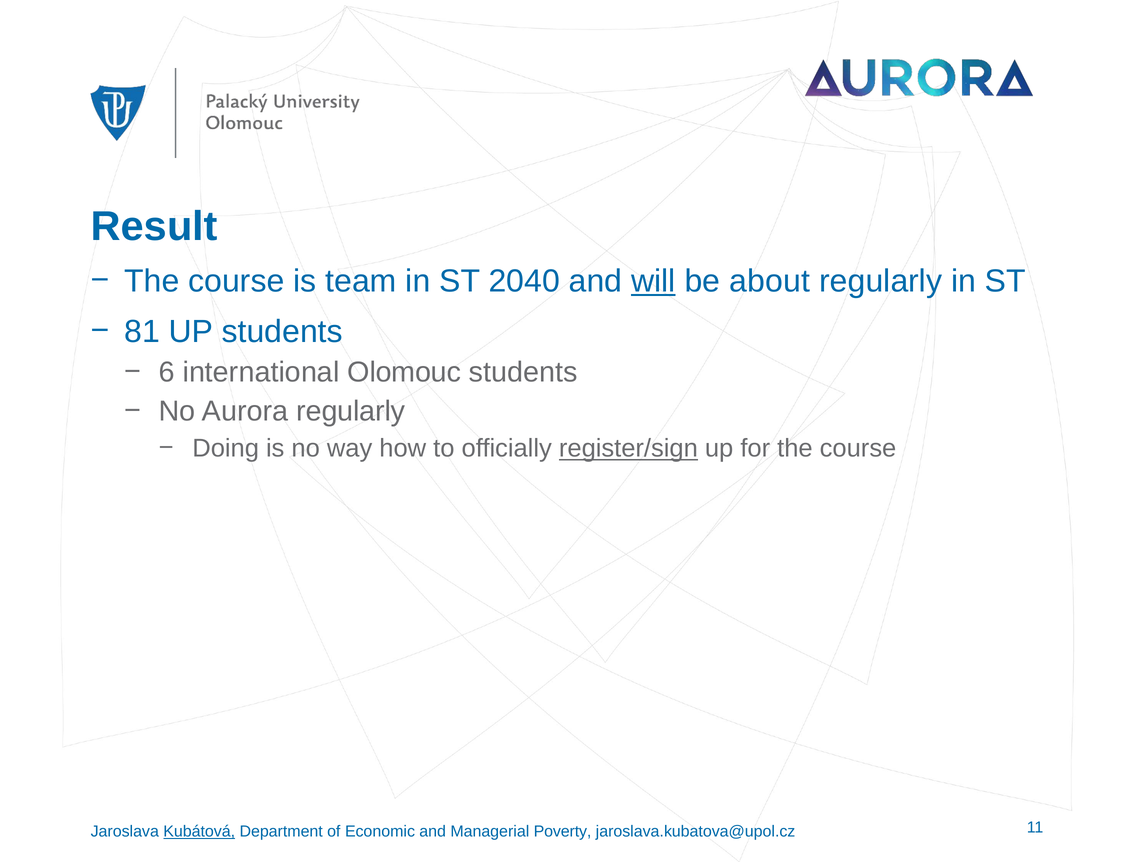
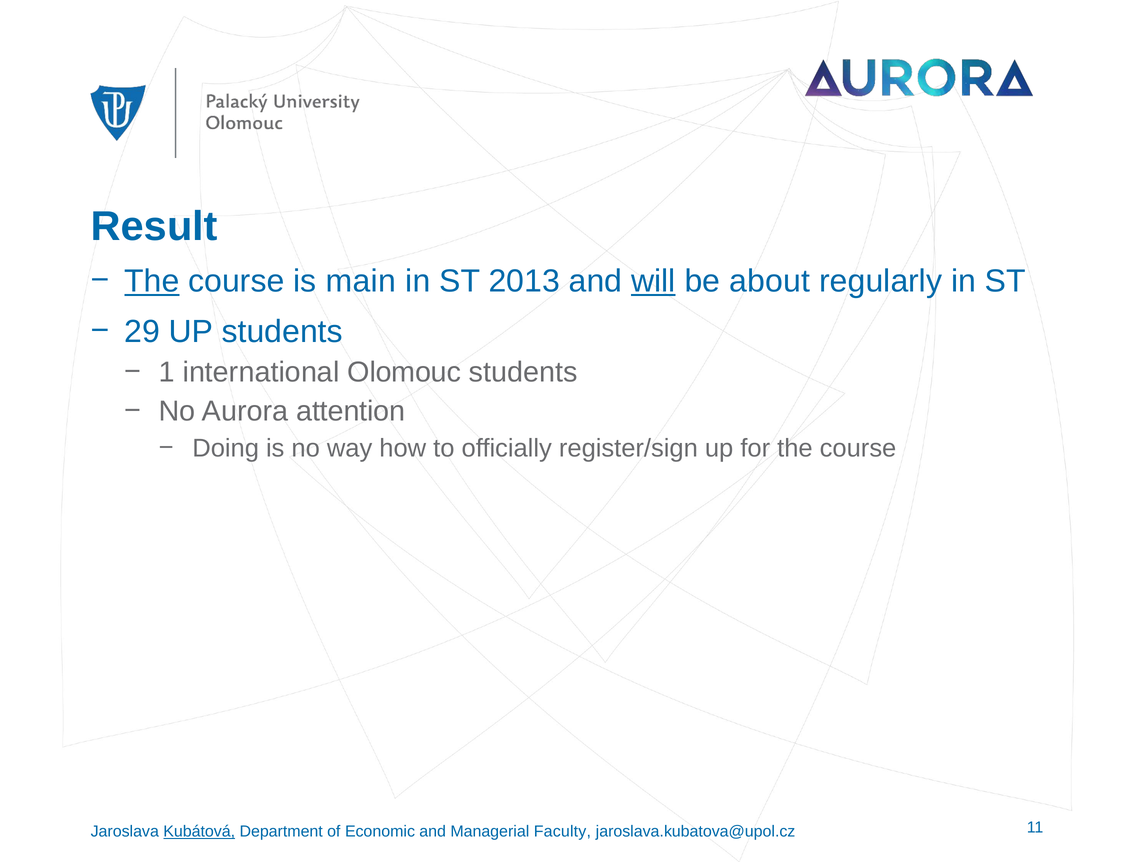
The at (152, 281) underline: none -> present
team: team -> main
2040: 2040 -> 2013
81: 81 -> 29
6: 6 -> 1
Aurora regularly: regularly -> attention
register/sign underline: present -> none
Poverty: Poverty -> Faculty
